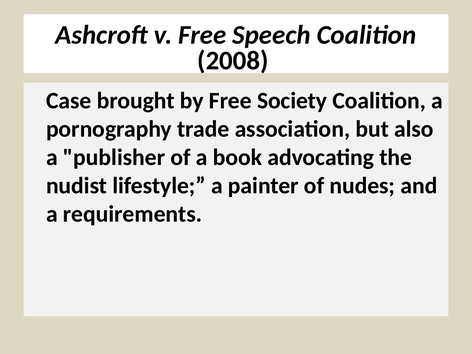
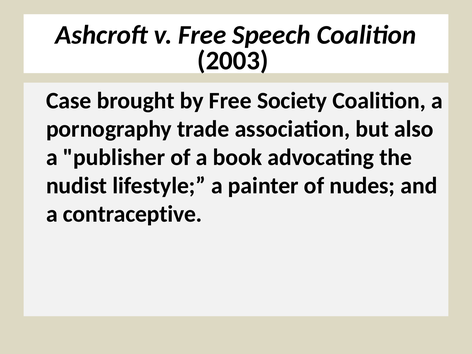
2008: 2008 -> 2003
requirements: requirements -> contraceptive
